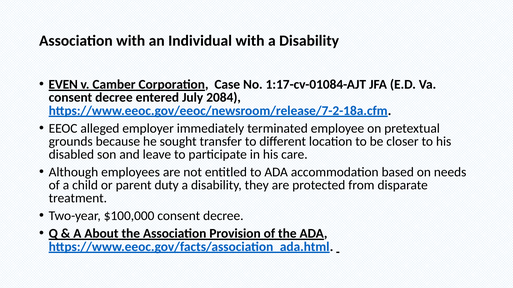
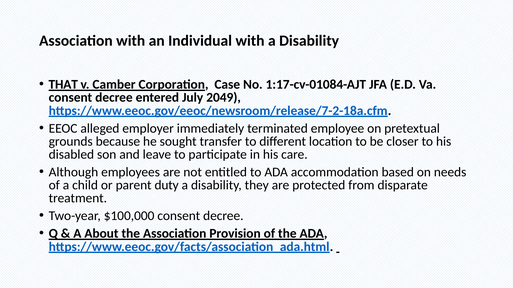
EVEN: EVEN -> THAT
2084: 2084 -> 2049
